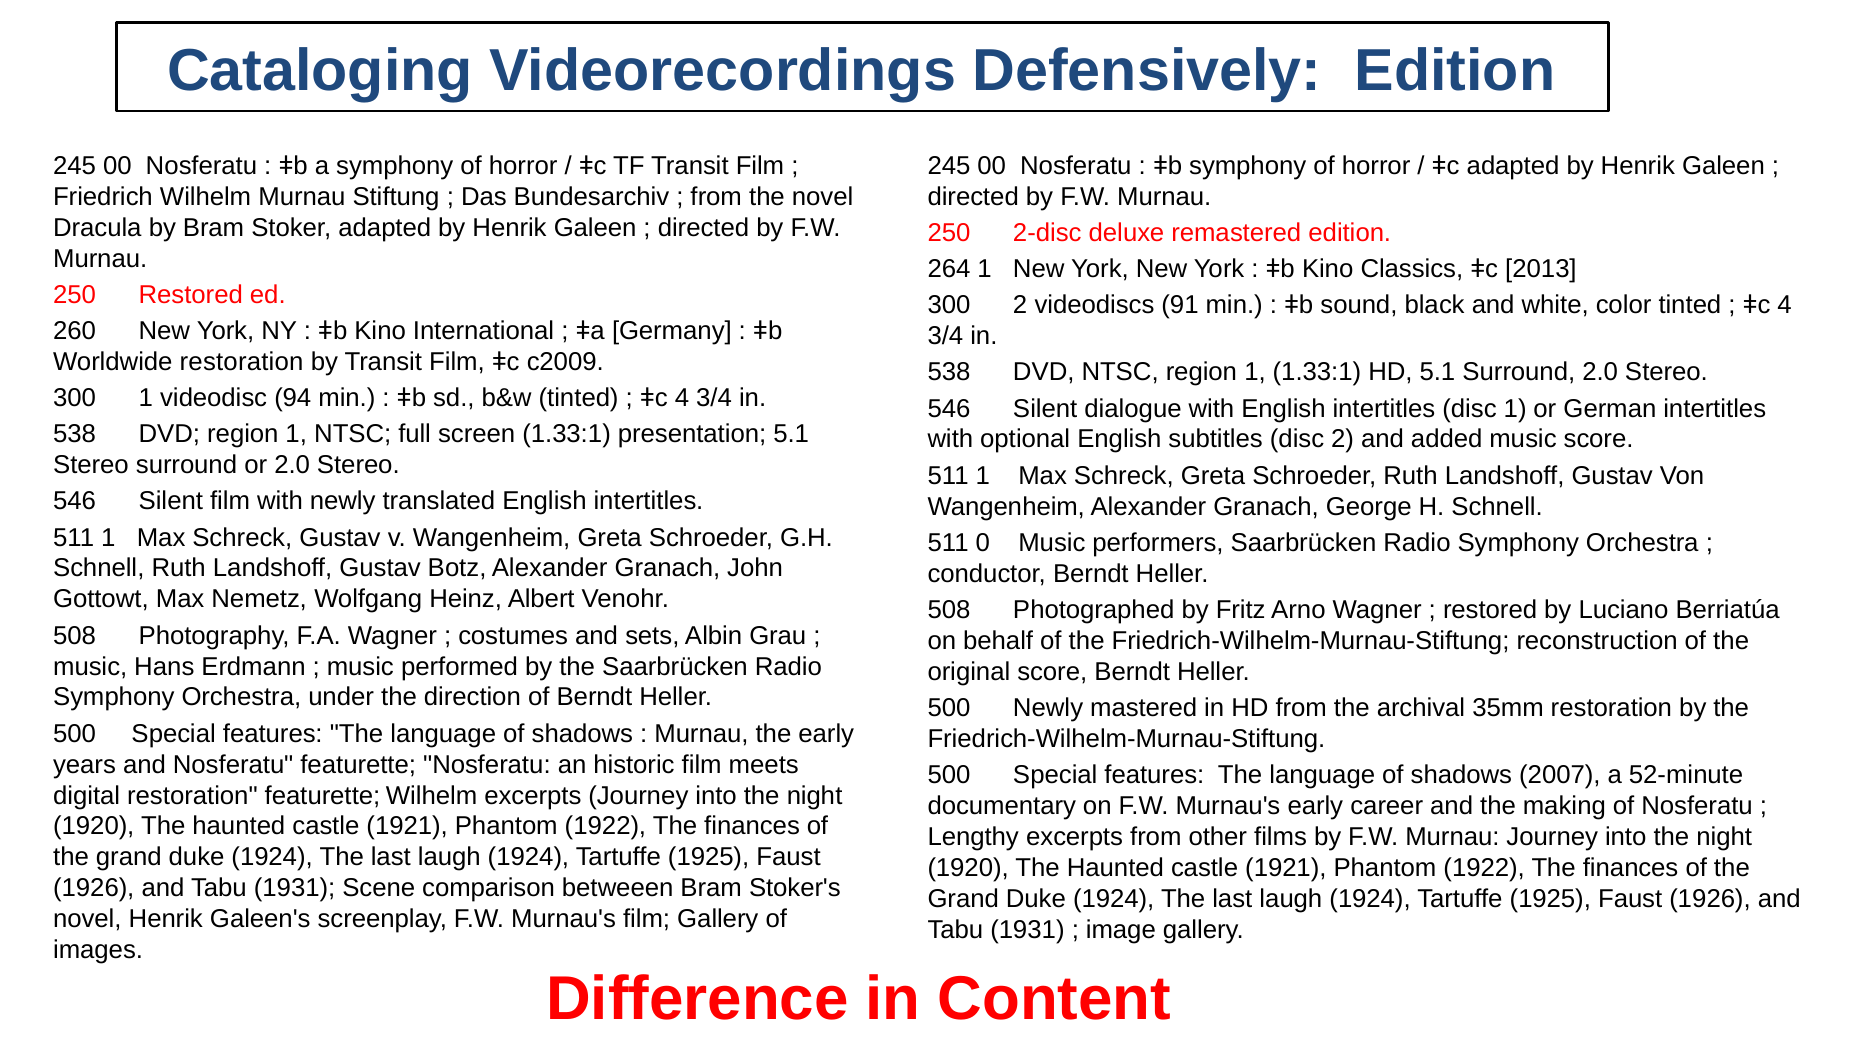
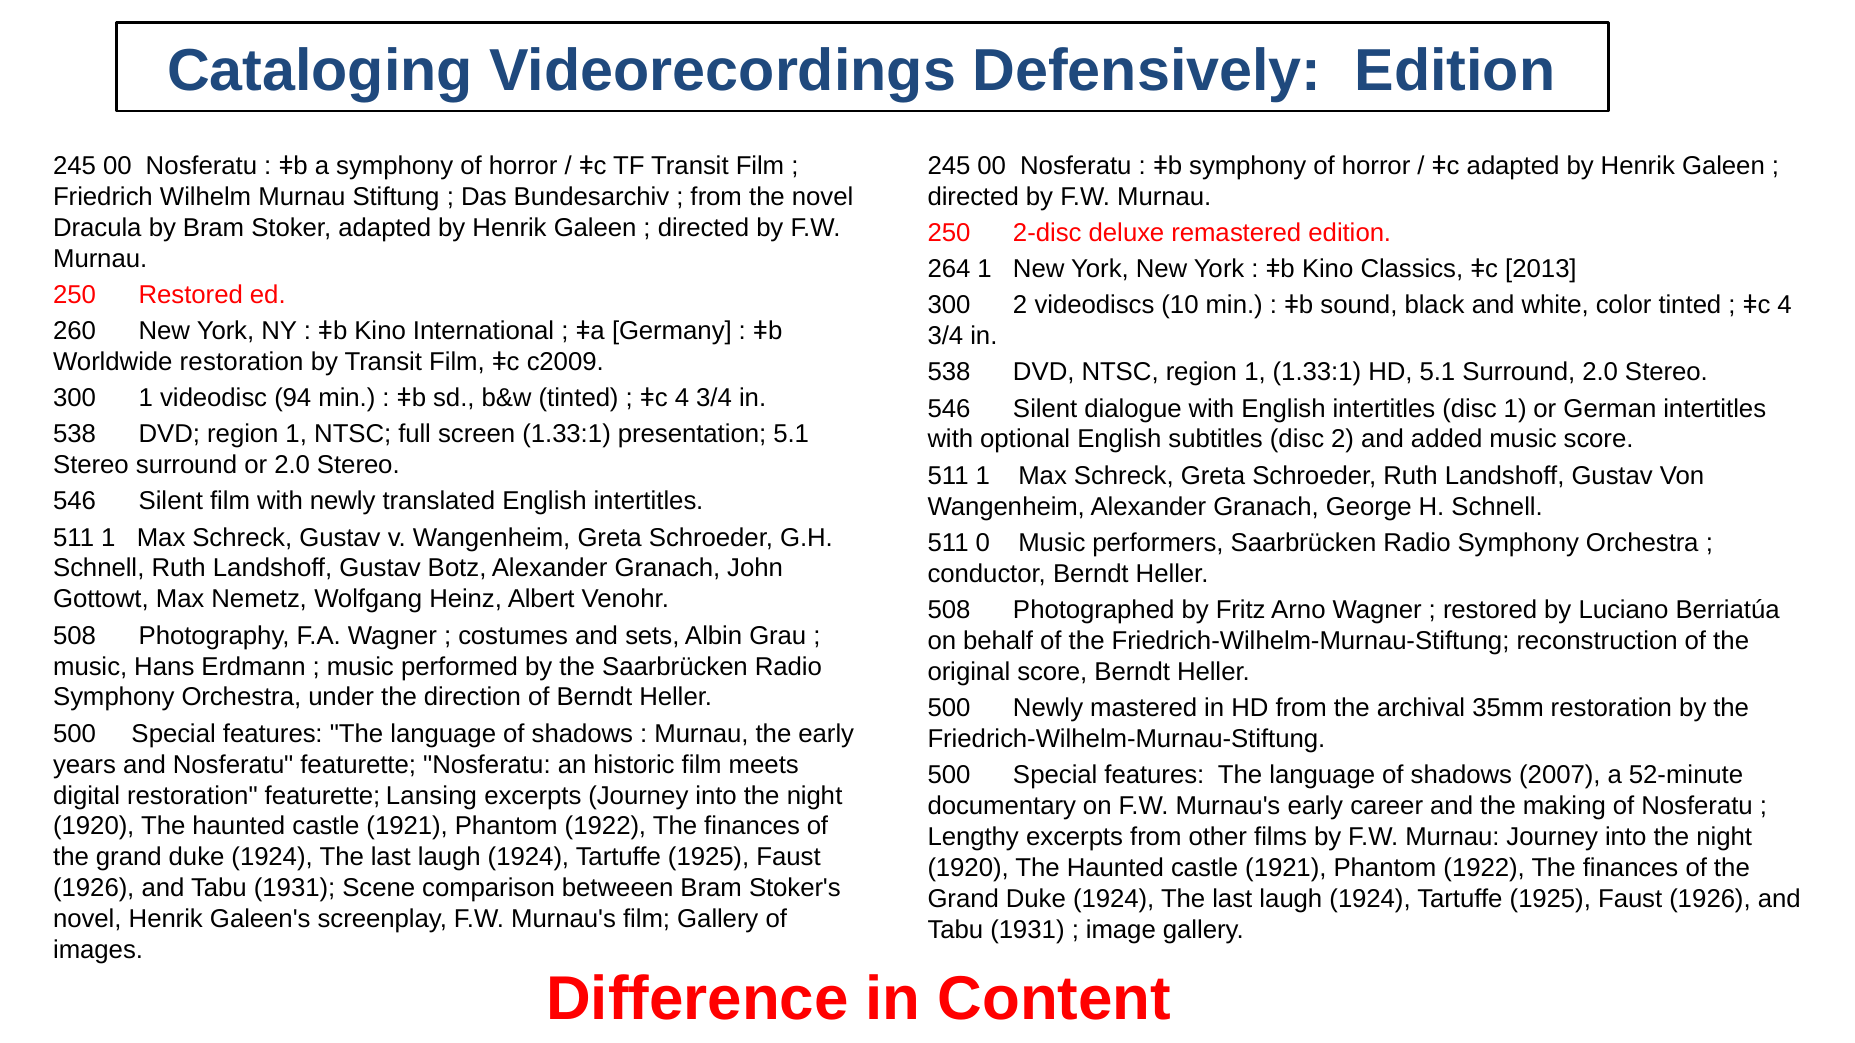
91: 91 -> 10
featurette Wilhelm: Wilhelm -> Lansing
